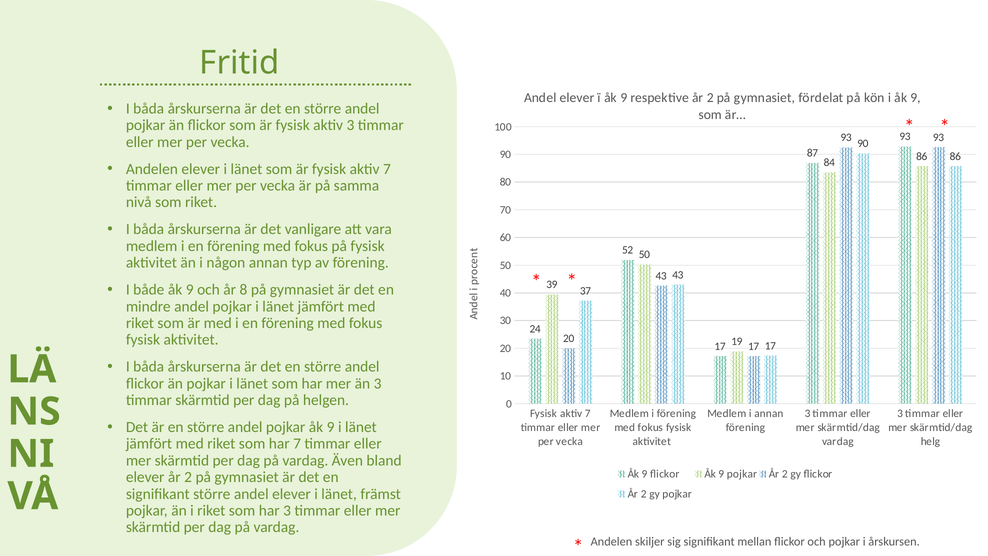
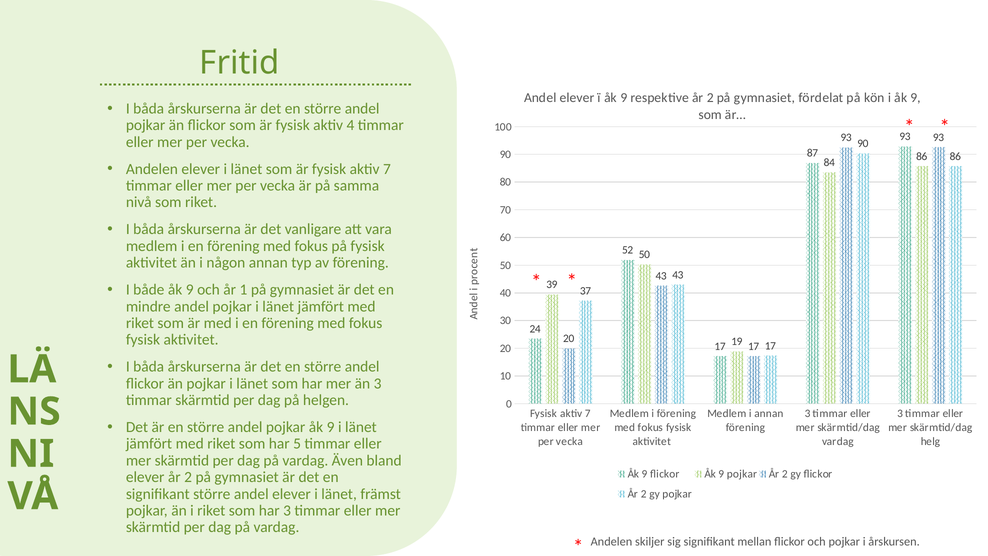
aktiv 3: 3 -> 4
8: 8 -> 1
har 7: 7 -> 5
